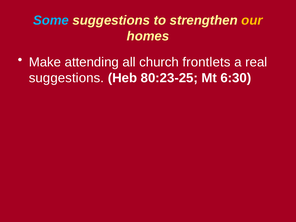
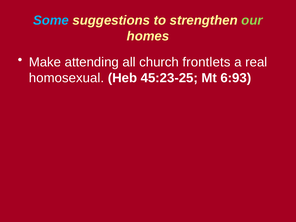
our colour: yellow -> light green
suggestions at (66, 78): suggestions -> homosexual
80:23-25: 80:23-25 -> 45:23-25
6:30: 6:30 -> 6:93
